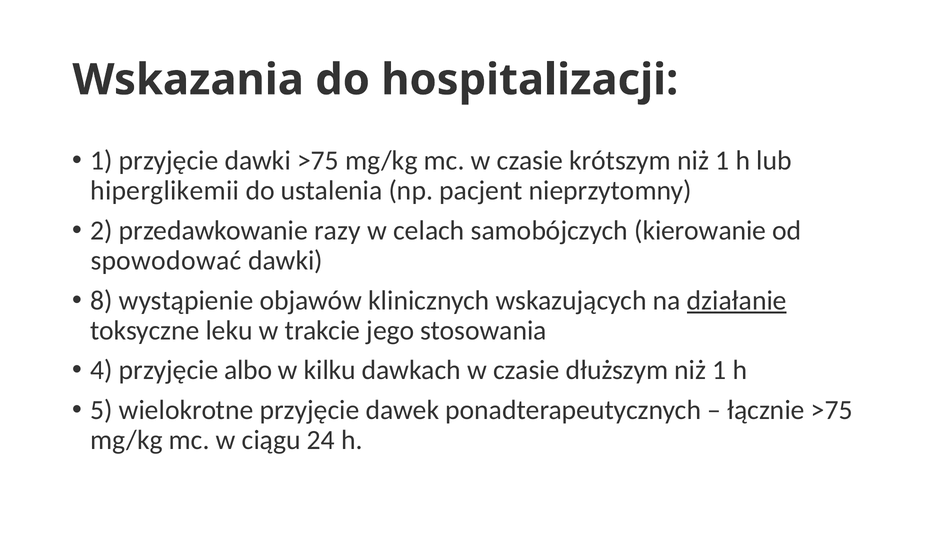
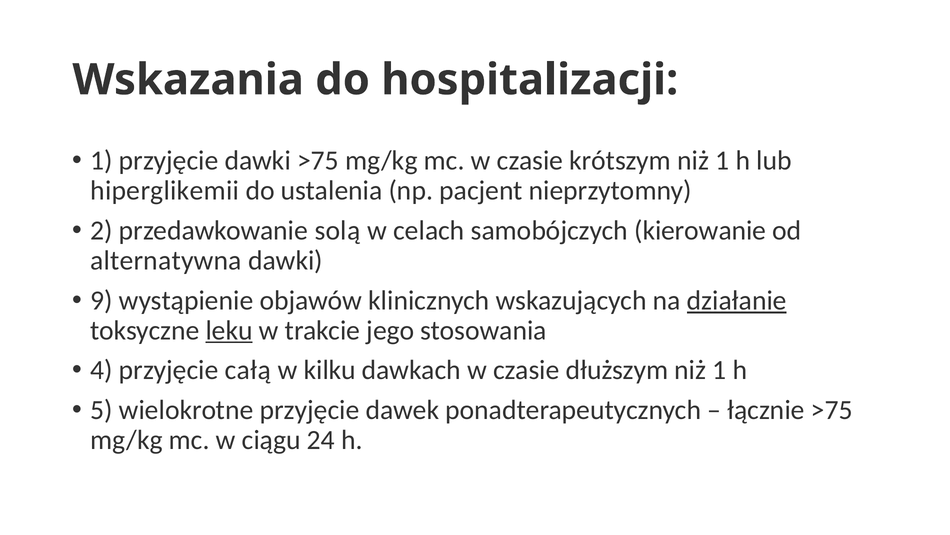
razy: razy -> solą
spowodować: spowodować -> alternatywna
8: 8 -> 9
leku underline: none -> present
albo: albo -> całą
